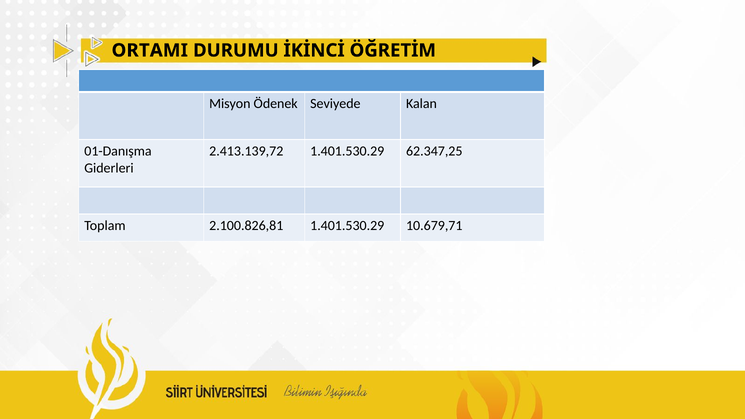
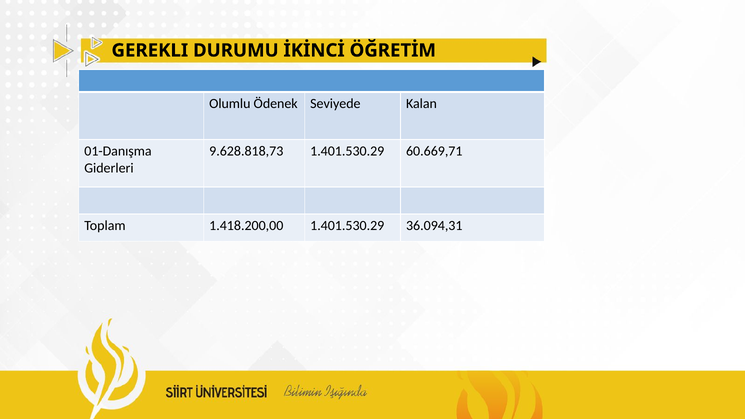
ORTAMI: ORTAMI -> GEREKLI
Misyon: Misyon -> Olumlu
2.413.139,72: 2.413.139,72 -> 9.628.818,73
62.347,25: 62.347,25 -> 60.669,71
2.100.826,81: 2.100.826,81 -> 1.418.200,00
10.679,71: 10.679,71 -> 36.094,31
